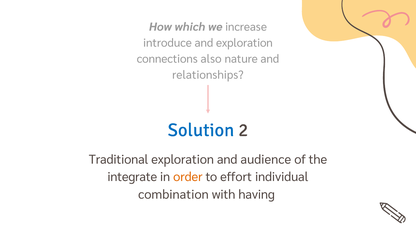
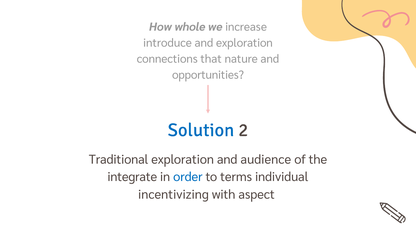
which: which -> whole
also: also -> that
relationships: relationships -> opportunities
order colour: orange -> blue
effort: effort -> terms
combination: combination -> incentivizing
having: having -> aspect
